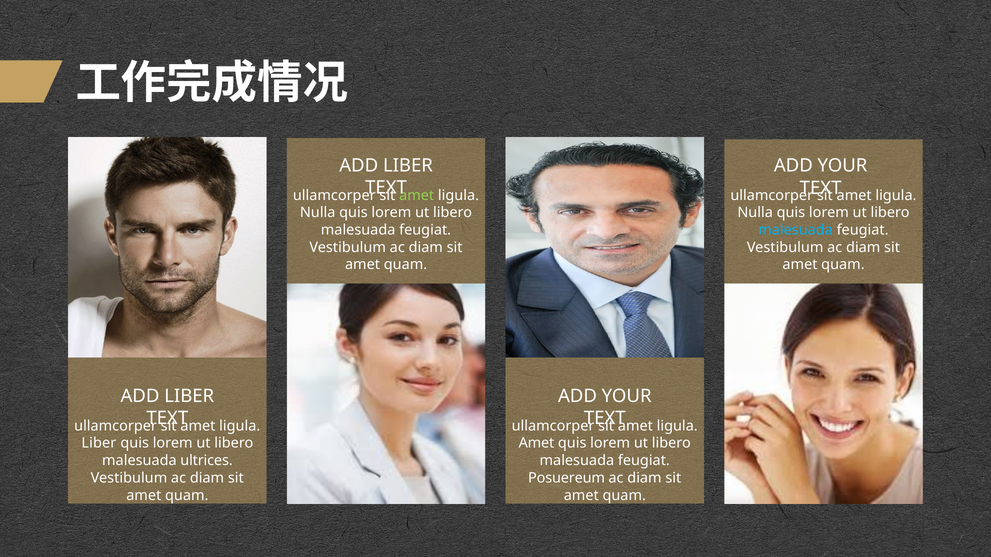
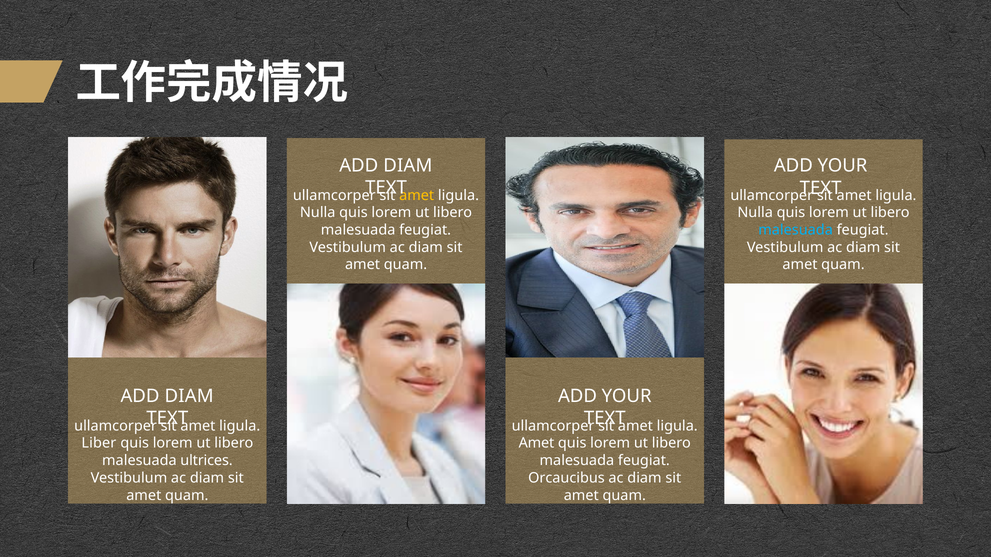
LIBER at (408, 166): LIBER -> DIAM
amet at (417, 196) colour: light green -> yellow
LIBER at (189, 396): LIBER -> DIAM
Posuereum: Posuereum -> Orcaucibus
